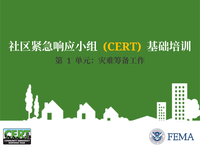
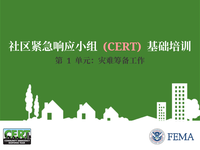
CERT colour: yellow -> pink
